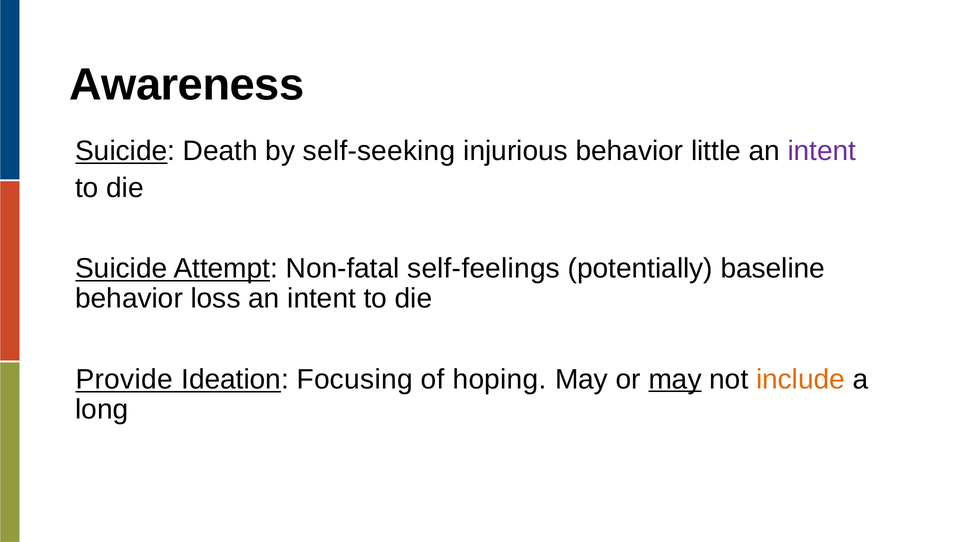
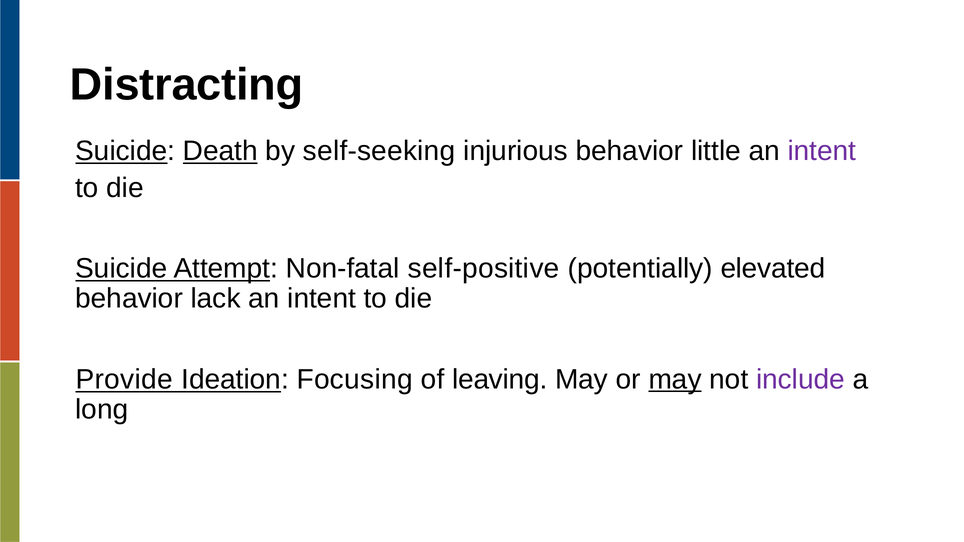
Awareness: Awareness -> Distracting
Death underline: none -> present
self-feelings: self-feelings -> self-positive
baseline: baseline -> elevated
loss: loss -> lack
hoping: hoping -> leaving
include colour: orange -> purple
